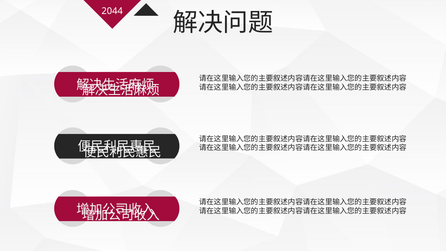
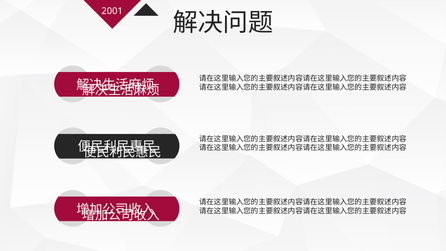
2044: 2044 -> 2001
